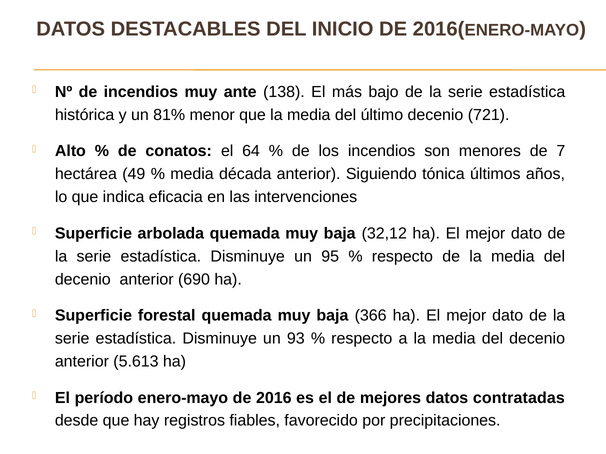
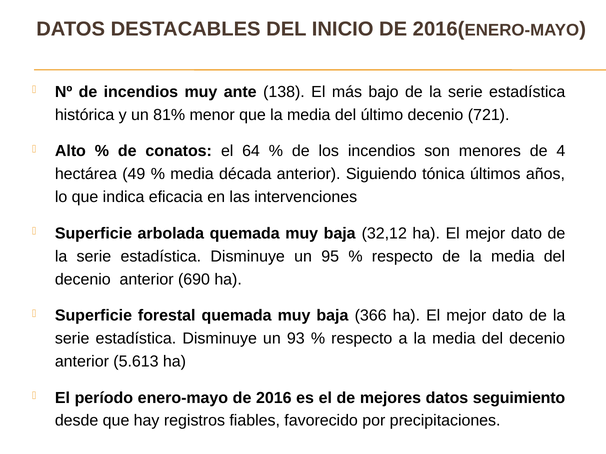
7: 7 -> 4
contratadas: contratadas -> seguimiento
